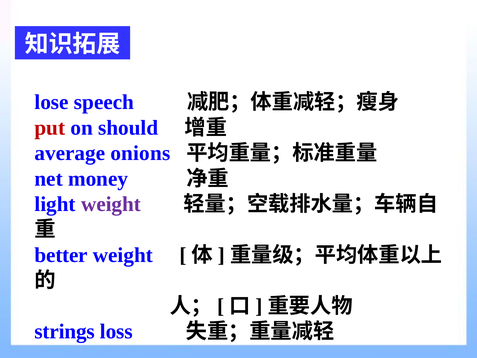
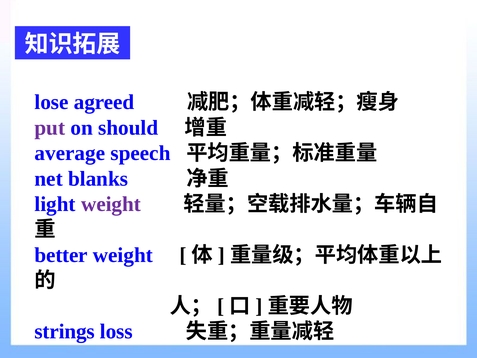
speech: speech -> agreed
put colour: red -> purple
onions: onions -> speech
money: money -> blanks
